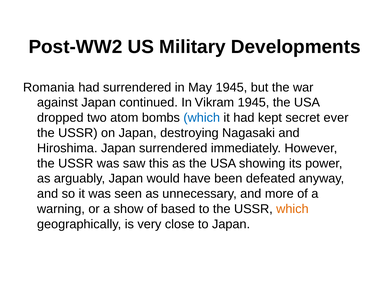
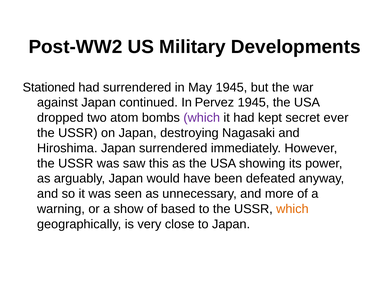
Romania: Romania -> Stationed
Vikram: Vikram -> Pervez
which at (202, 118) colour: blue -> purple
